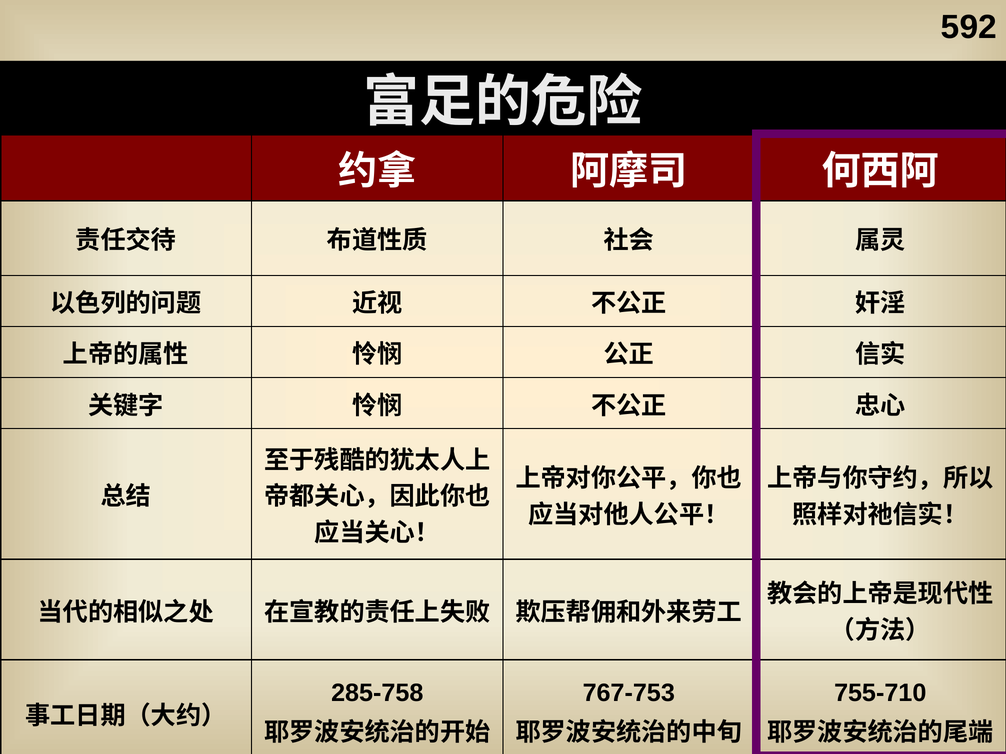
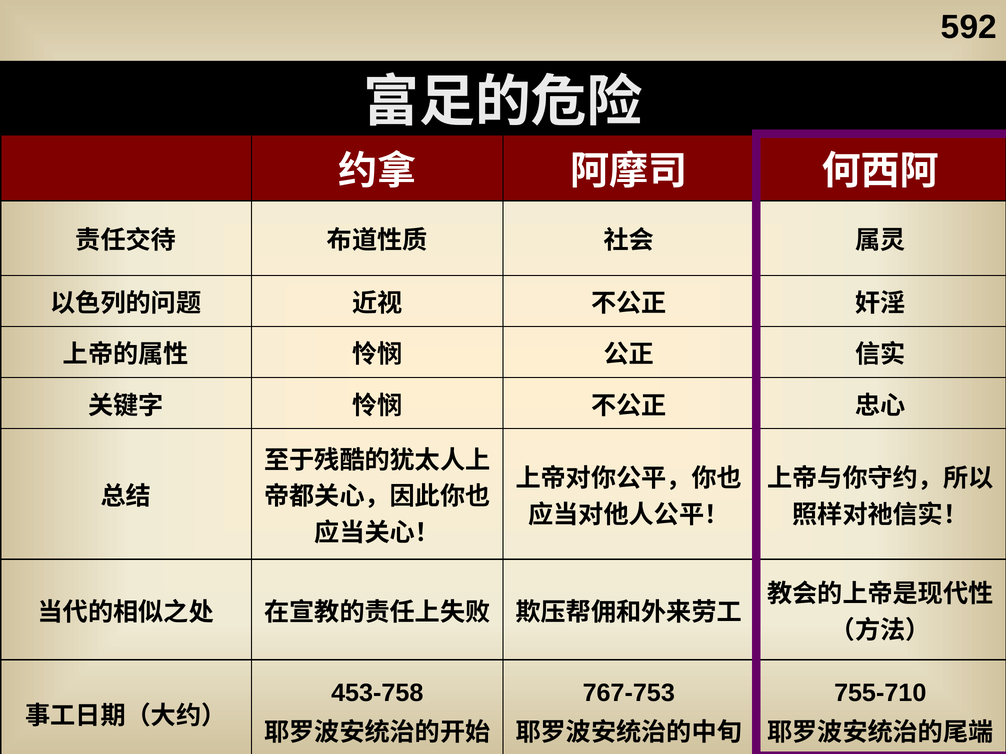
285-758: 285-758 -> 453-758
